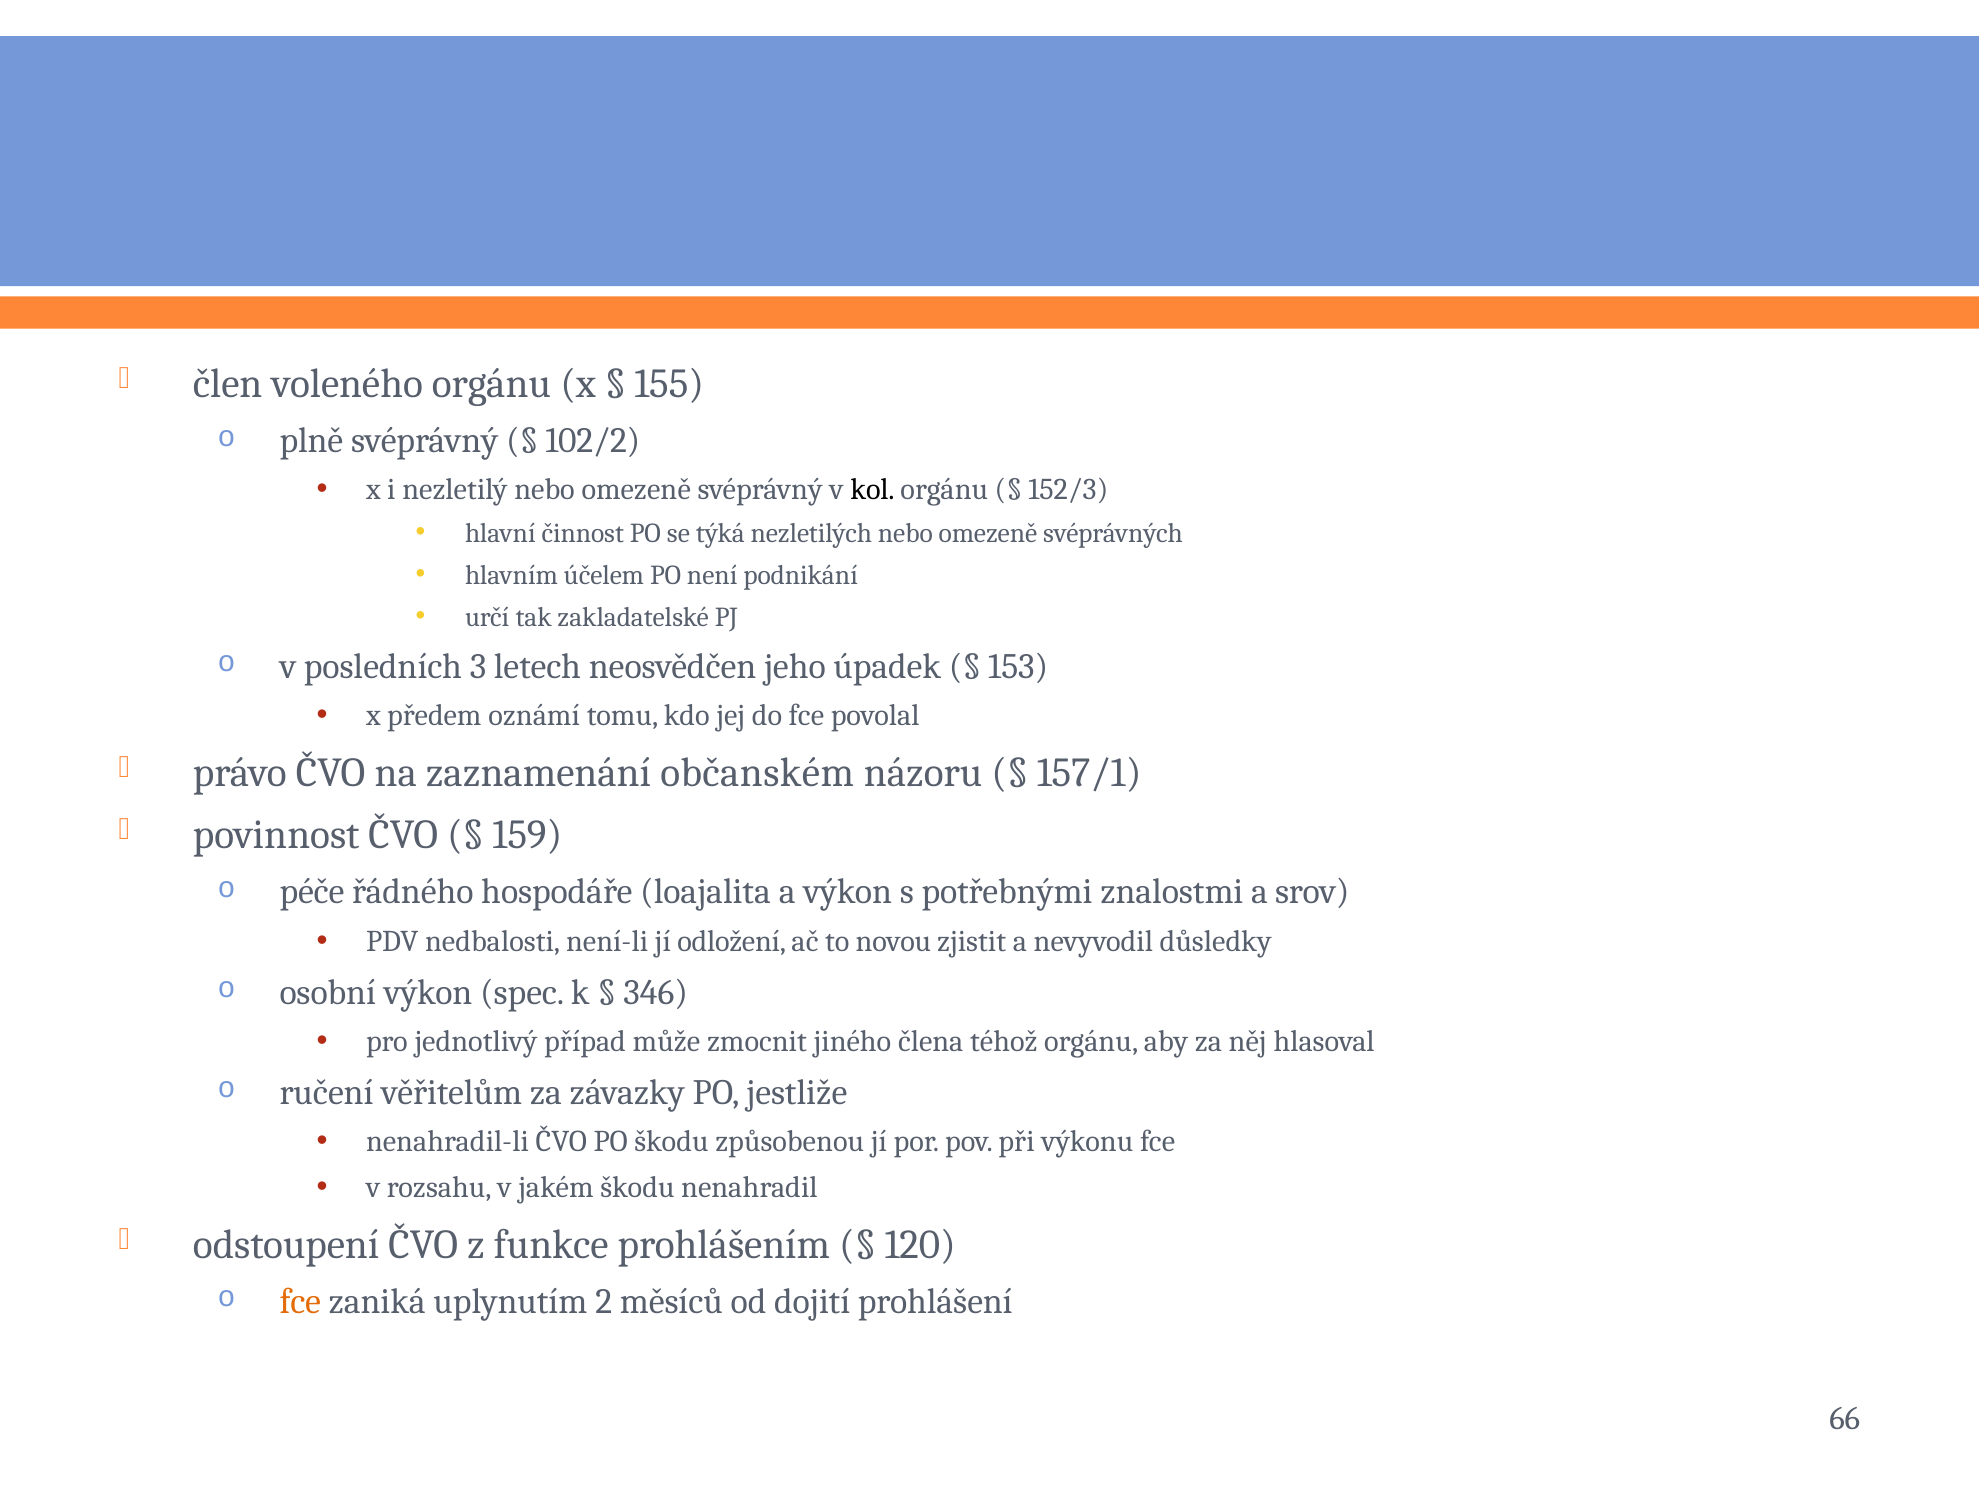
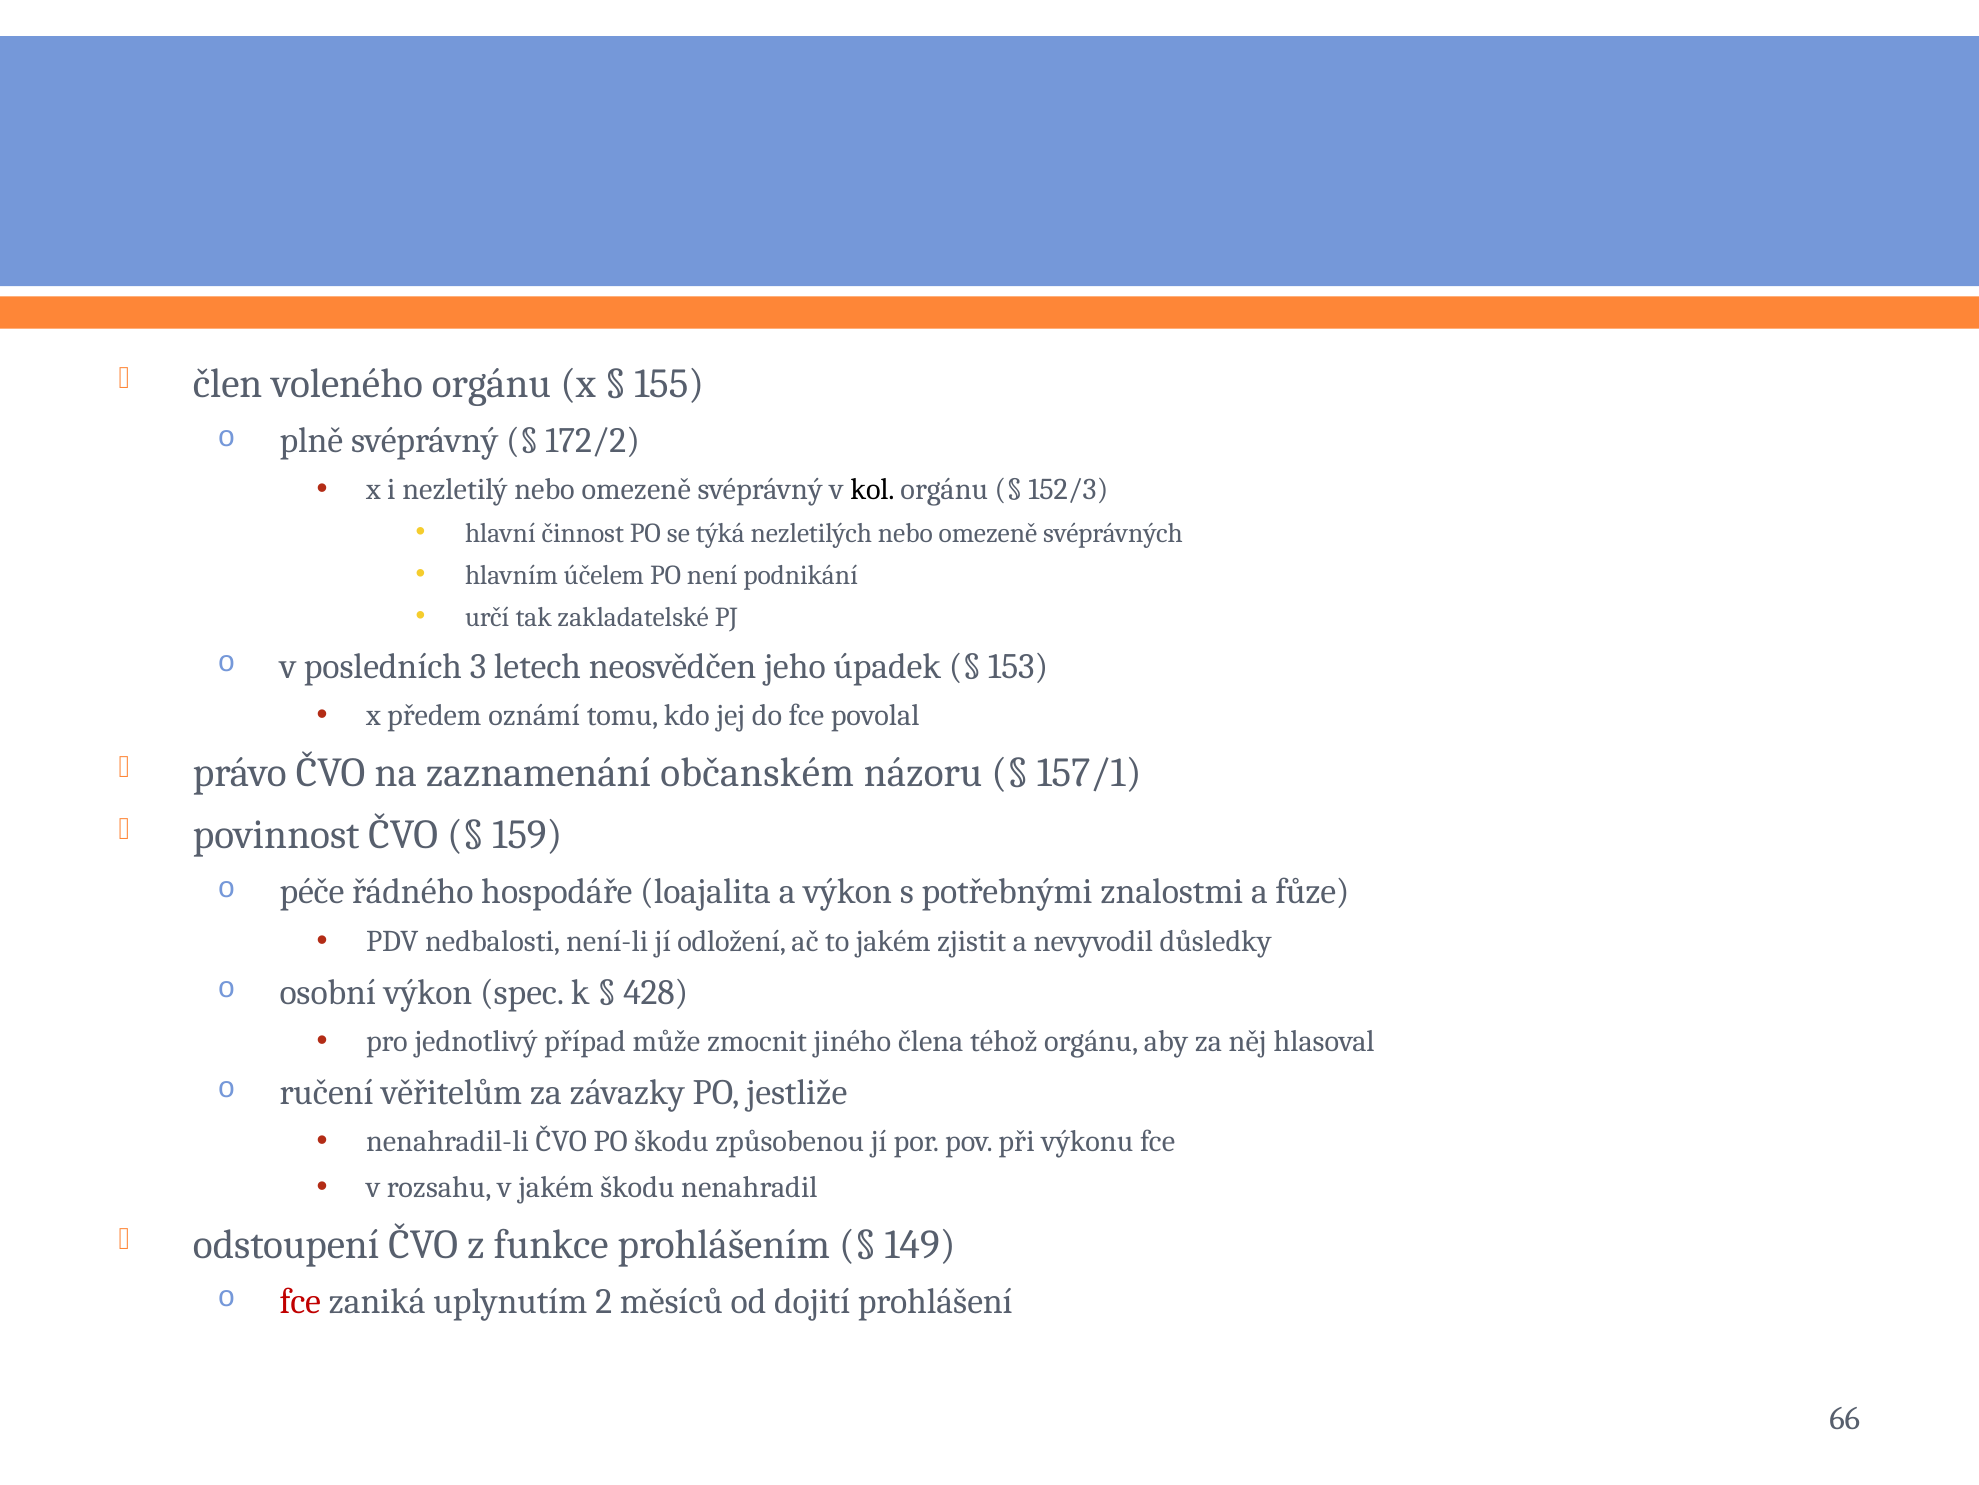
102/2: 102/2 -> 172/2
srov: srov -> fůze
to novou: novou -> jakém
346: 346 -> 428
120: 120 -> 149
fce at (300, 1301) colour: orange -> red
